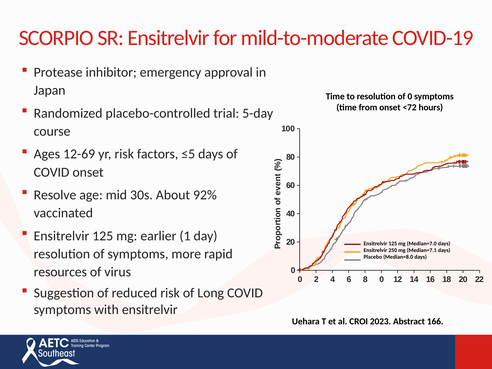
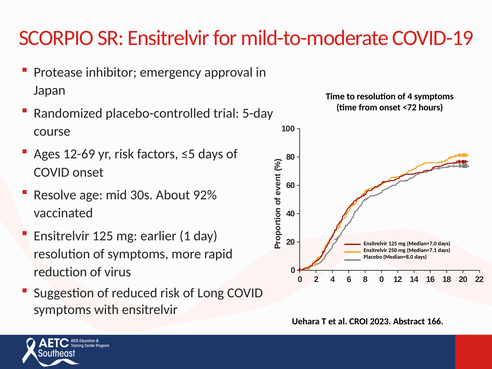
of 0: 0 -> 4
resources: resources -> reduction
